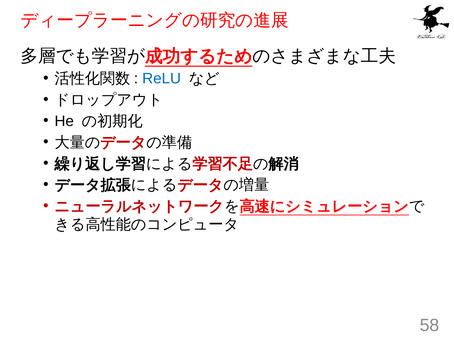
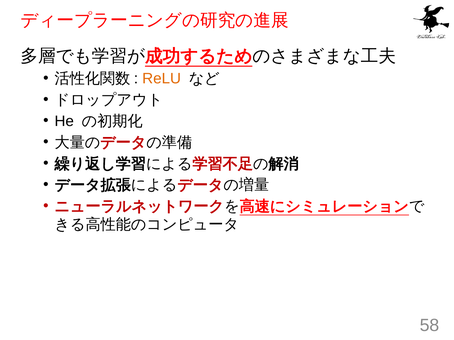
ReLU colour: blue -> orange
